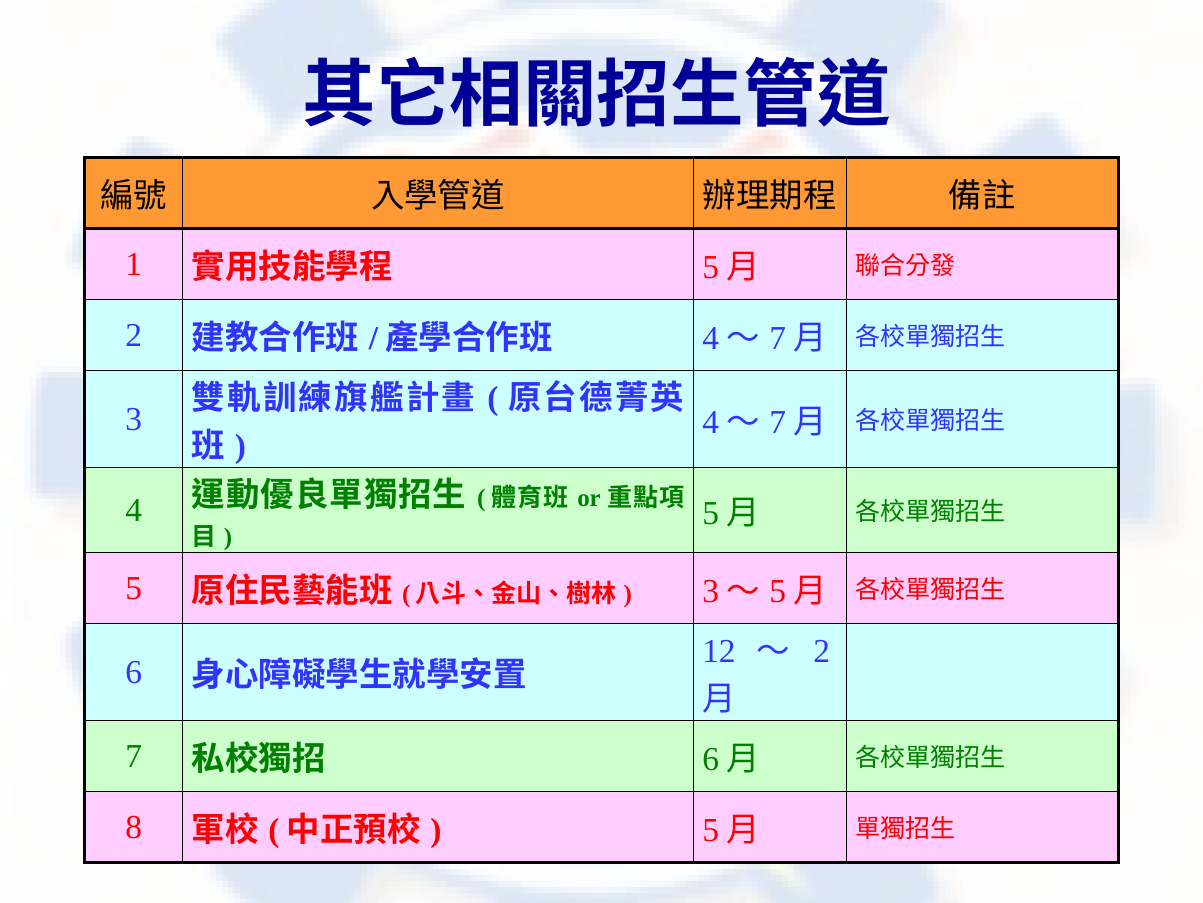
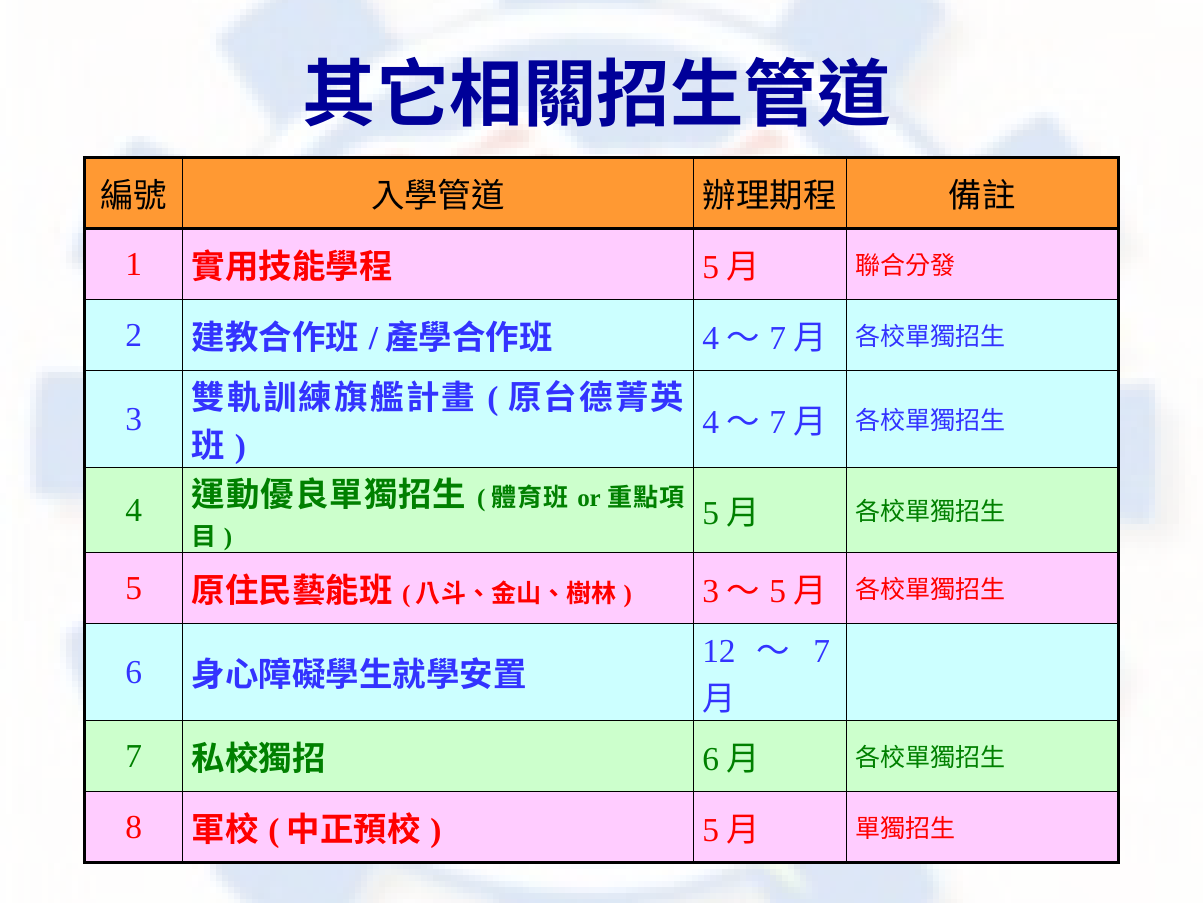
2 at (822, 651): 2 -> 7
